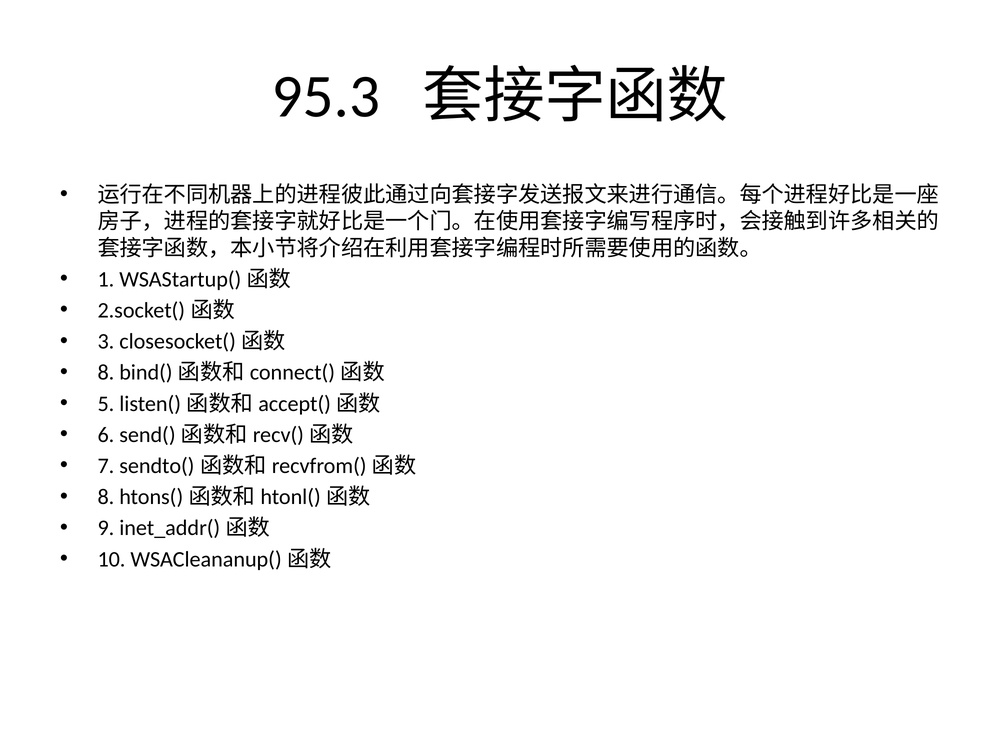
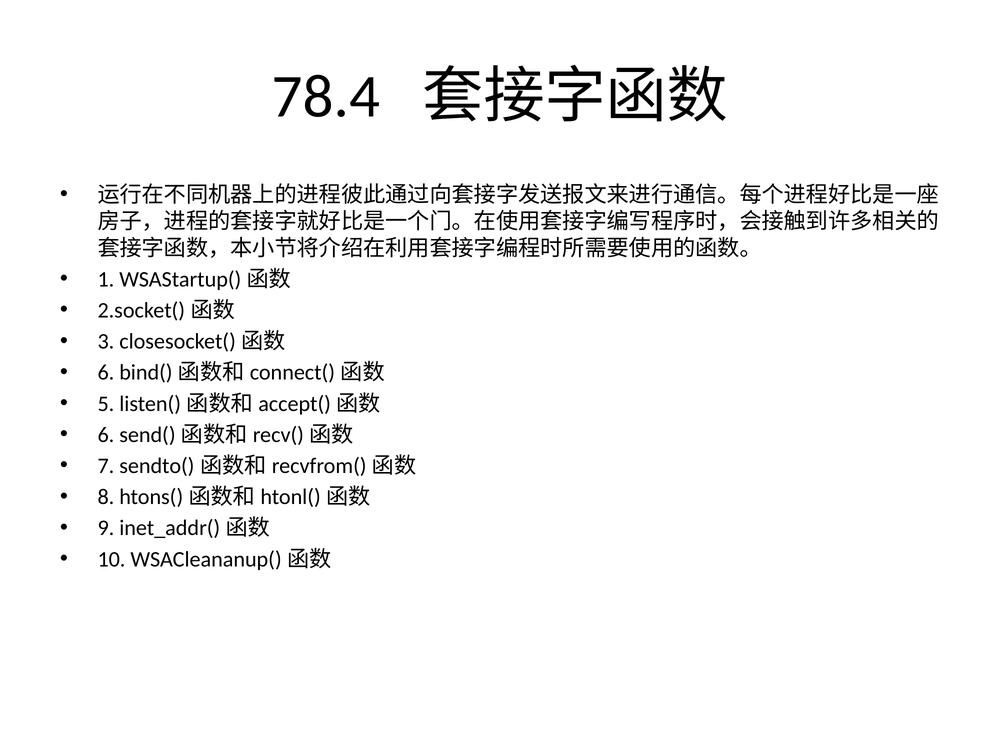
95.3: 95.3 -> 78.4
8 at (106, 373): 8 -> 6
